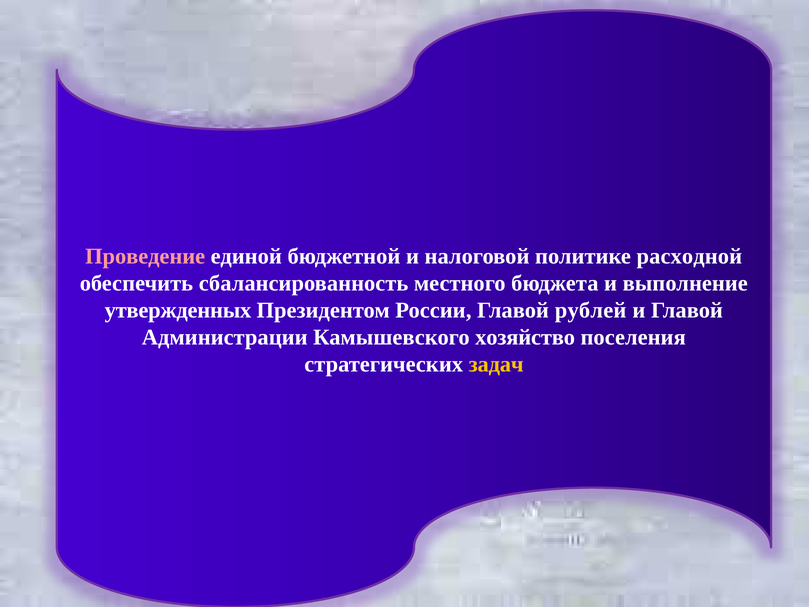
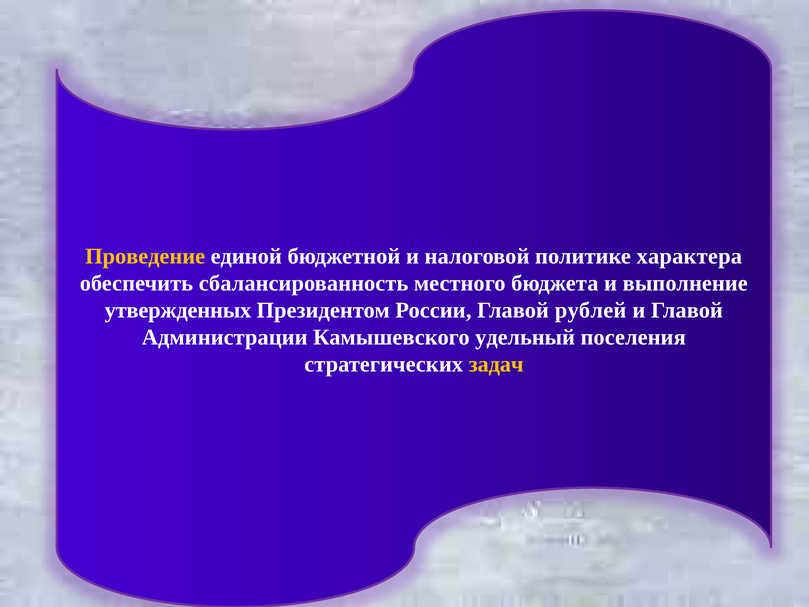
Проведение colour: pink -> yellow
расходной: расходной -> характера
хозяйство: хозяйство -> удельный
